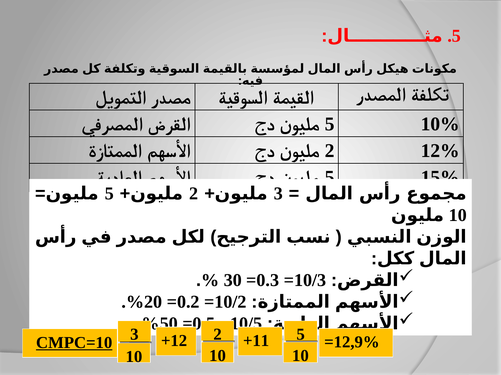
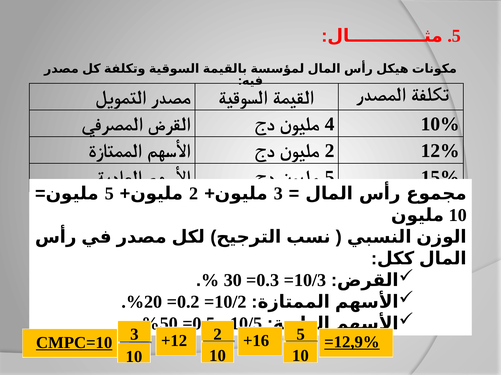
5 at (330, 124): 5 -> 4
+11: +11 -> +16
=12,9% underline: none -> present
